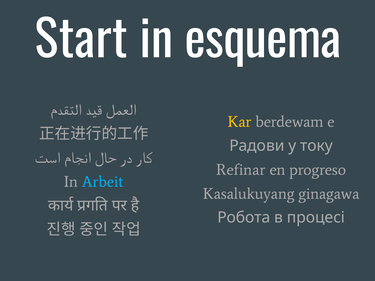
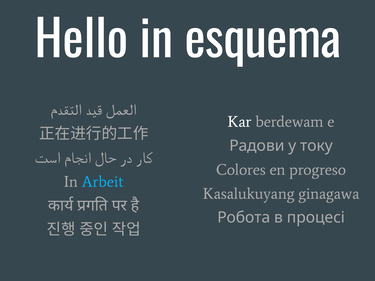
Start: Start -> Hello
Kar colour: yellow -> white
Refinar: Refinar -> Colores
